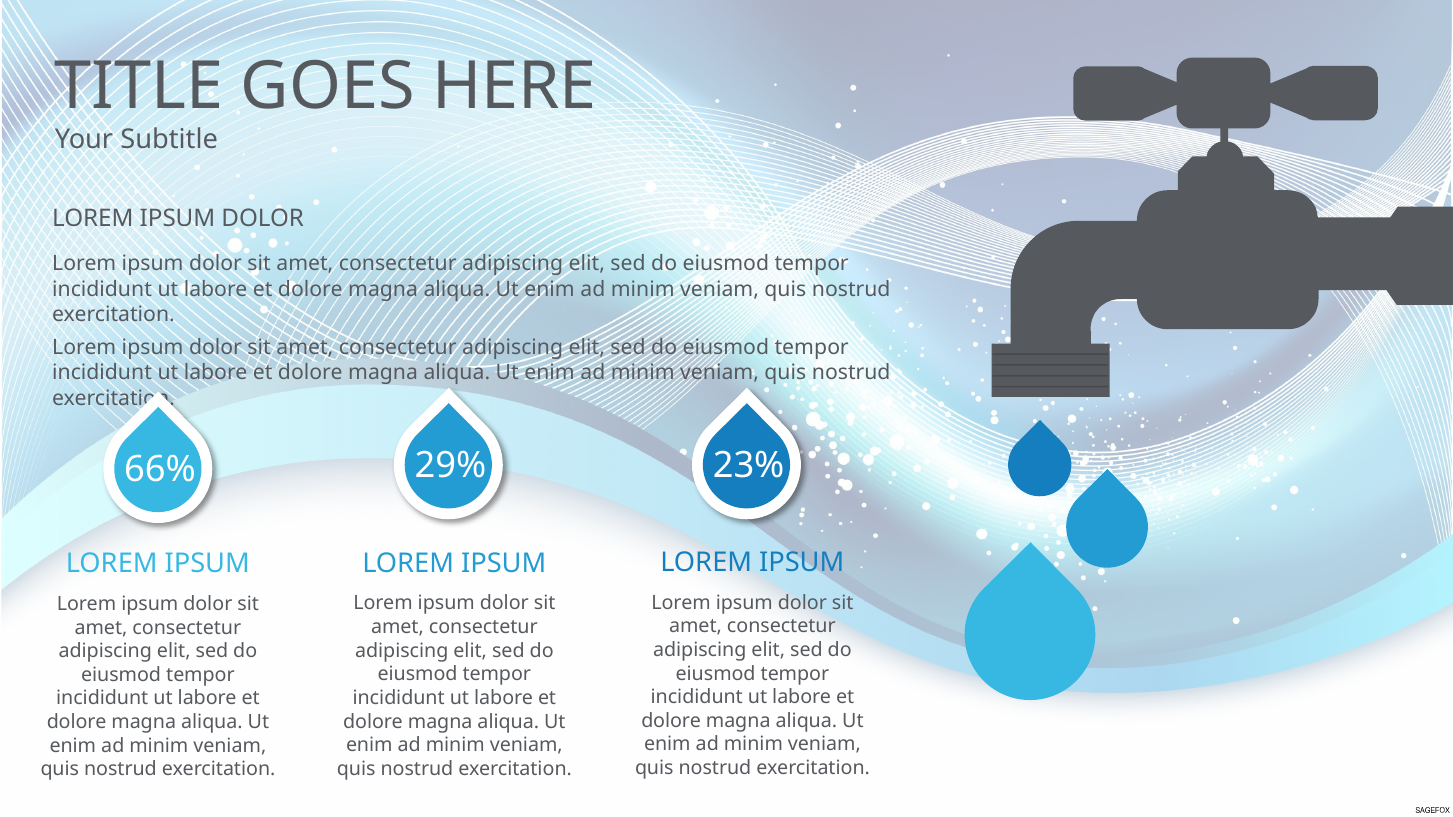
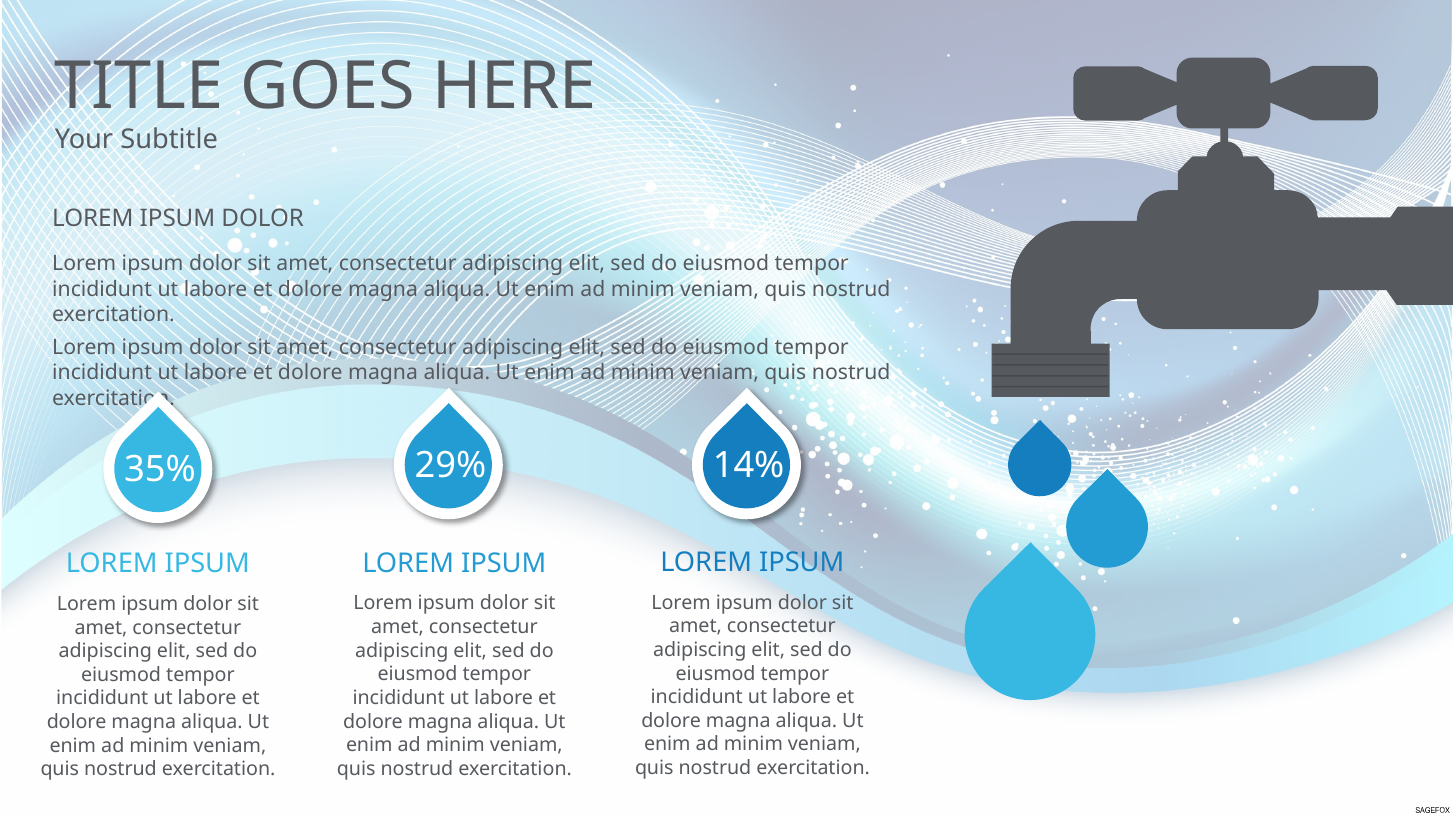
66%: 66% -> 35%
23%: 23% -> 14%
